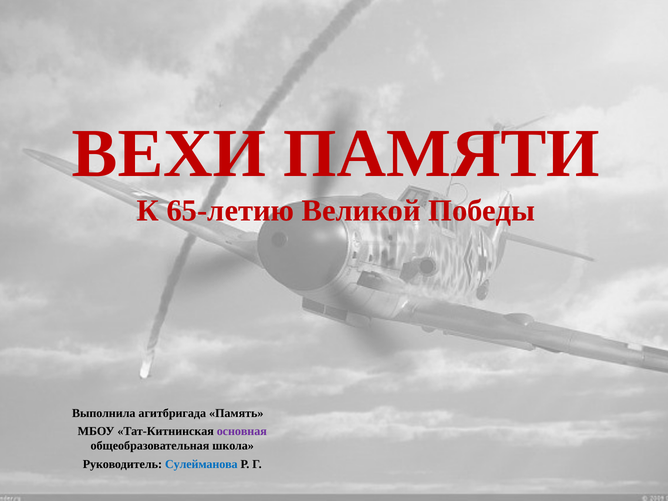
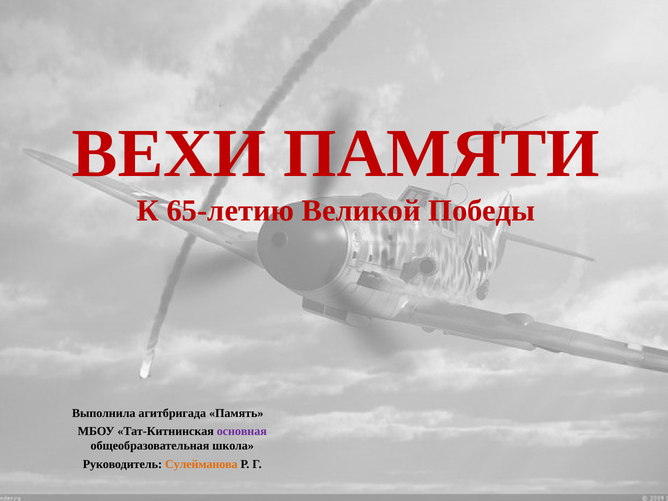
Сулейманова colour: blue -> orange
